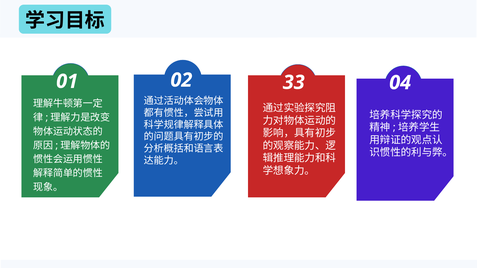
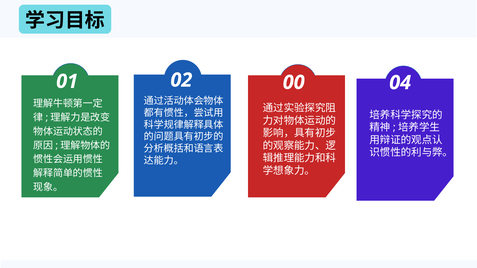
33: 33 -> 00
